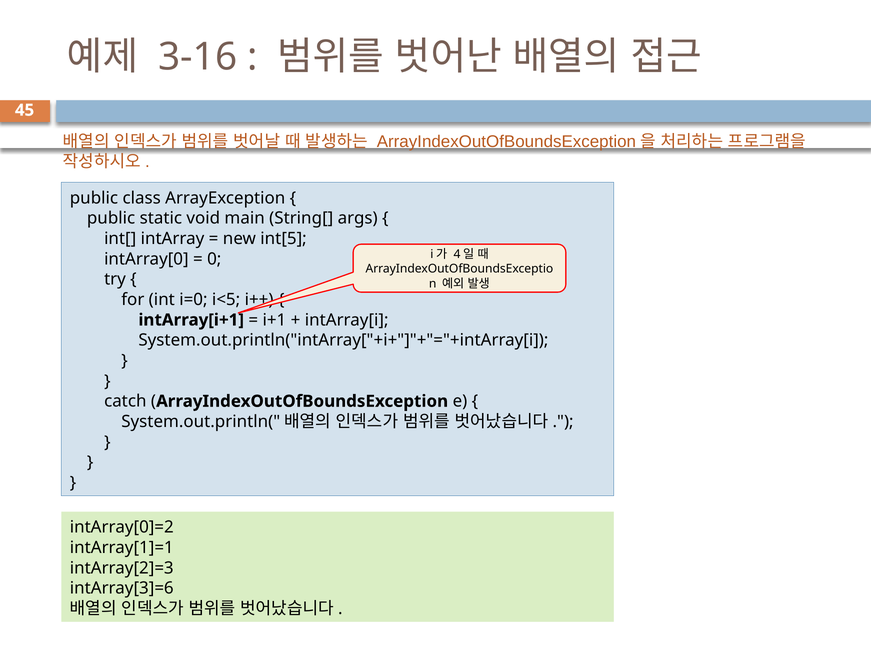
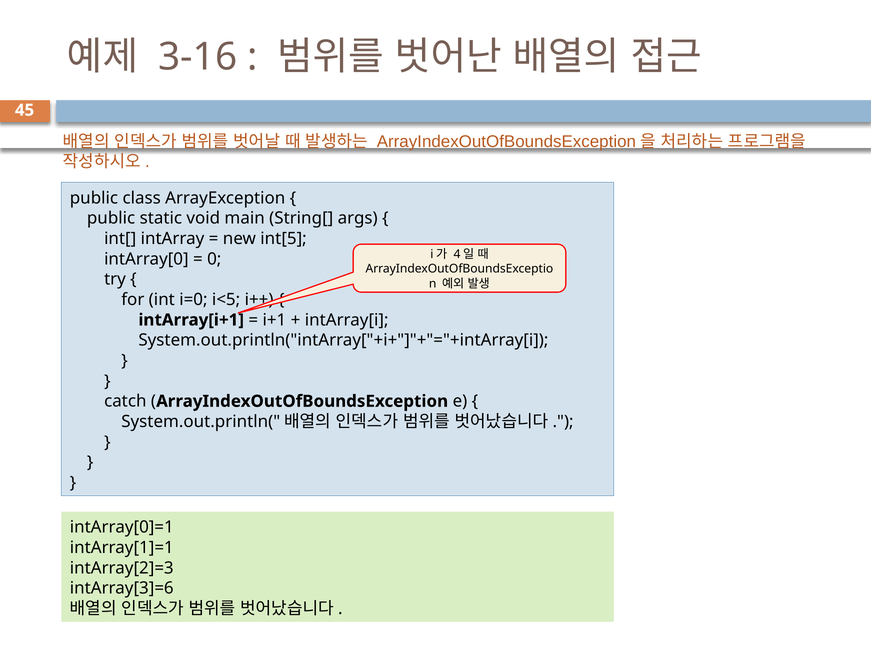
intArray[0]=2: intArray[0]=2 -> intArray[0]=1
